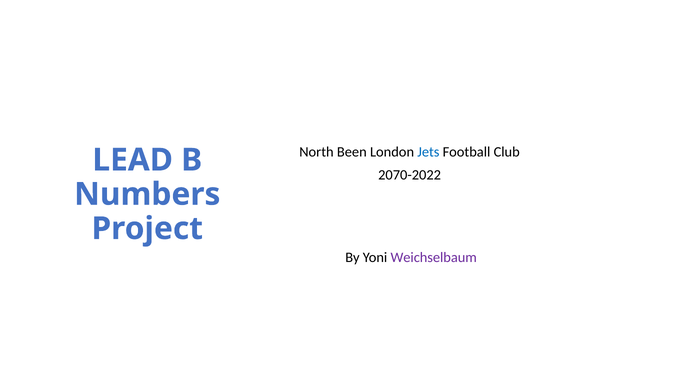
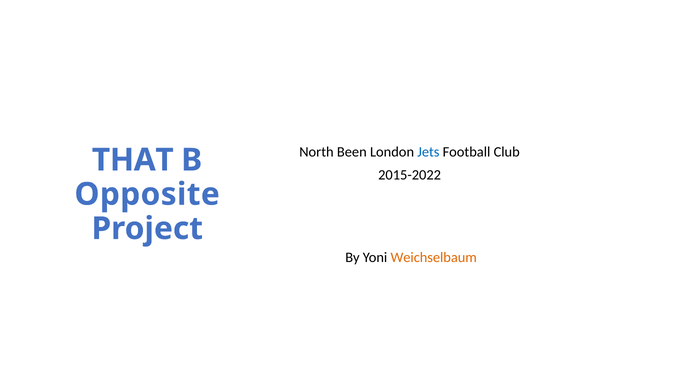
LEAD: LEAD -> THAT
2070-2022: 2070-2022 -> 2015-2022
Numbers: Numbers -> Opposite
Weichselbaum colour: purple -> orange
